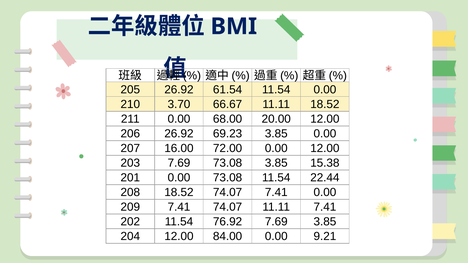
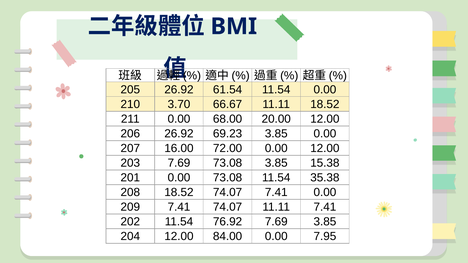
22.44: 22.44 -> 35.38
9.21: 9.21 -> 7.95
